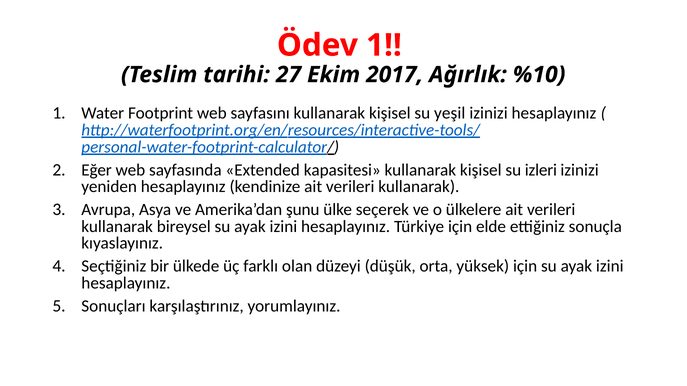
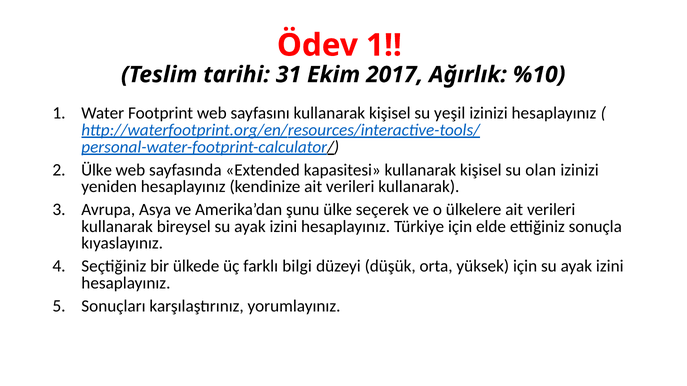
27: 27 -> 31
Eğer at (97, 170): Eğer -> Ülke
izleri: izleri -> olan
olan: olan -> bilgi
